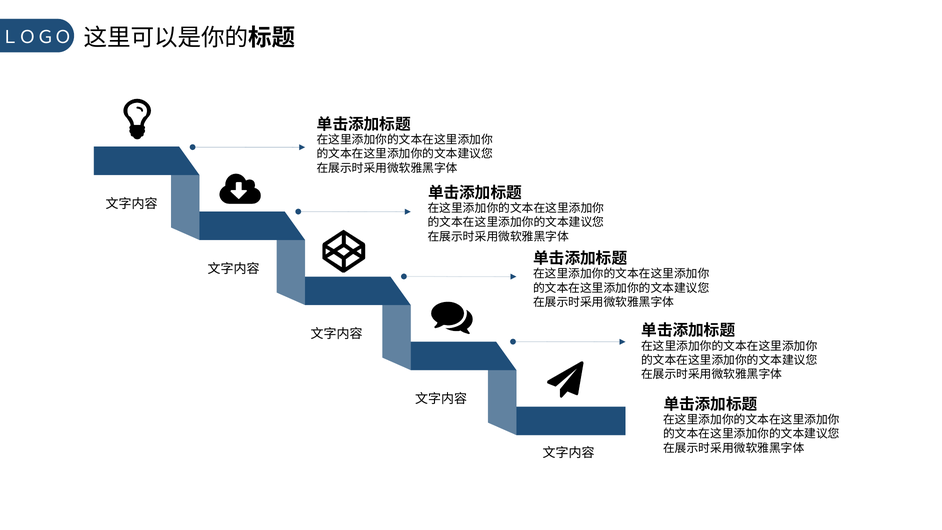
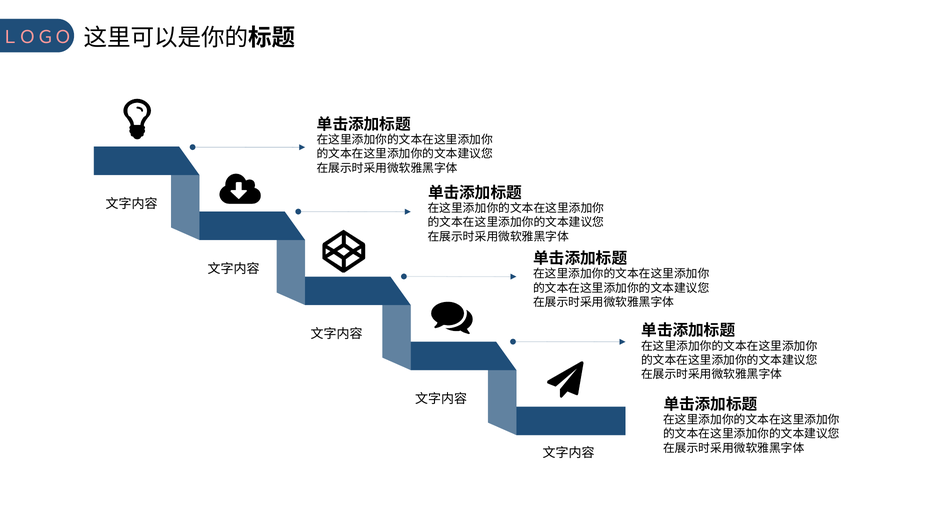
ＬＯＧＯ colour: white -> pink
